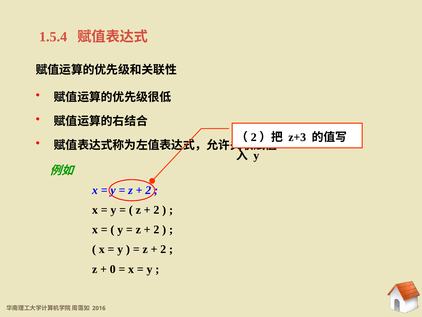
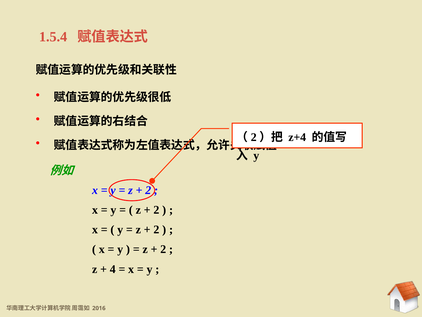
z+3: z+3 -> z+4
0: 0 -> 4
